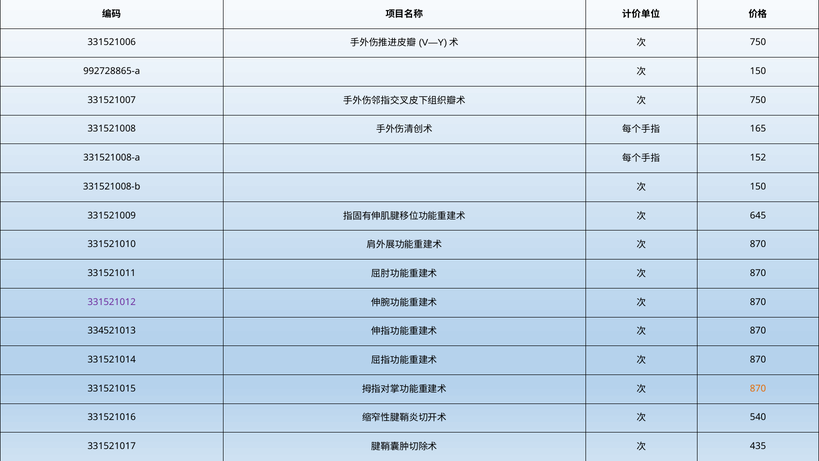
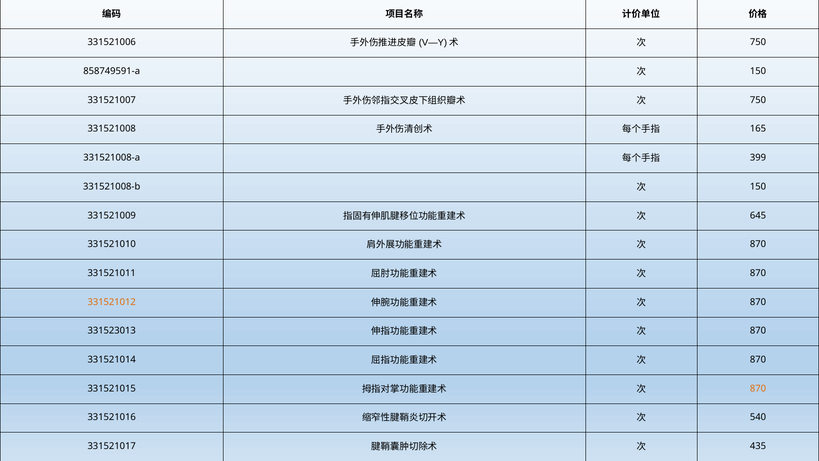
992728865-a: 992728865-a -> 858749591-a
152: 152 -> 399
331521012 colour: purple -> orange
334521013: 334521013 -> 331523013
